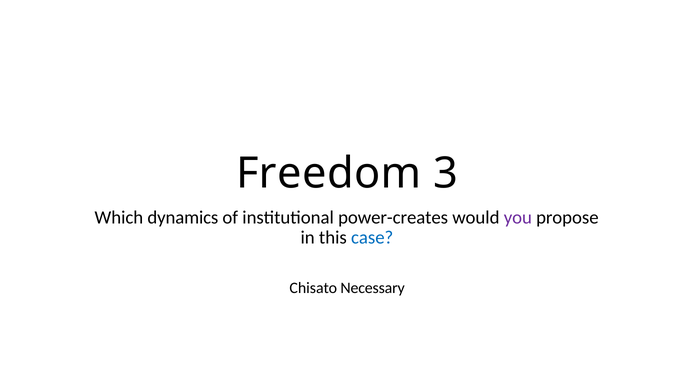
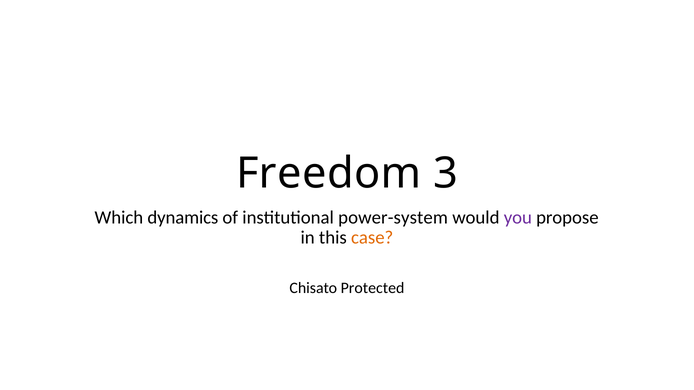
power-creates: power-creates -> power-system
case colour: blue -> orange
Necessary: Necessary -> Protected
